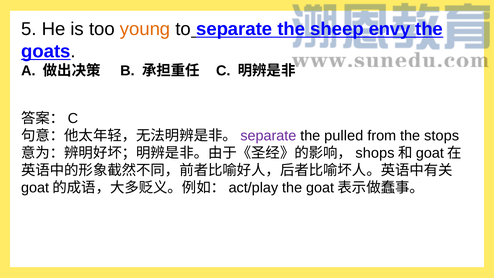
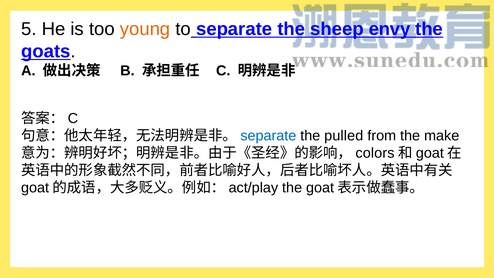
separate at (268, 136) colour: purple -> blue
stops: stops -> make
shops: shops -> colors
